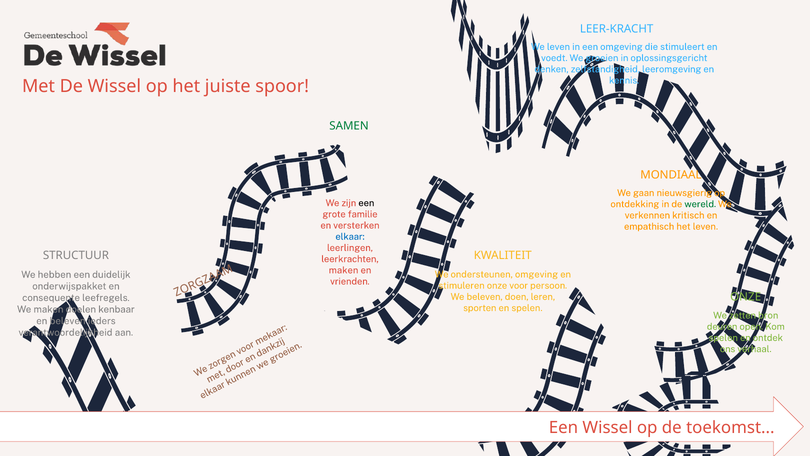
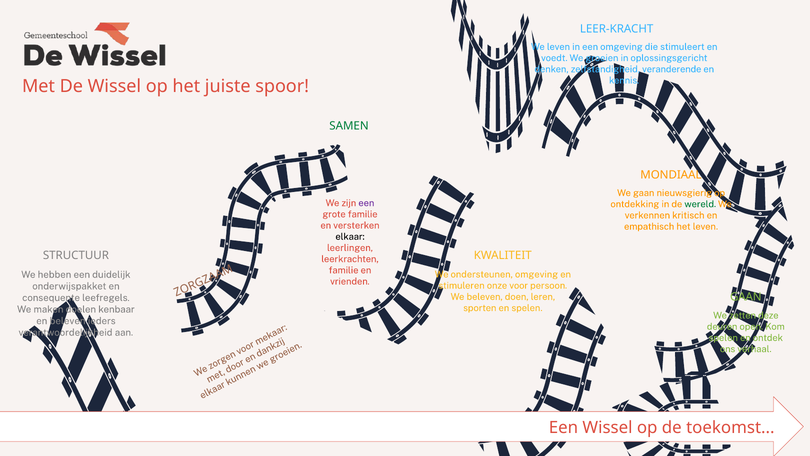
leeromgeving: leeromgeving -> veranderende
een at (366, 203) colour: black -> purple
elkaar colour: blue -> black
maken at (344, 270): maken -> familie
ONZE at (746, 296): ONZE -> GAAN
bron: bron -> deze
